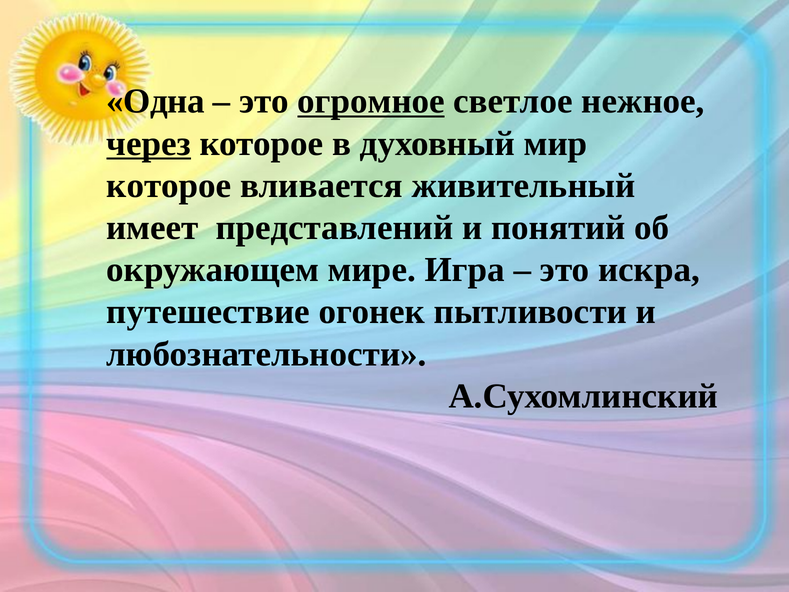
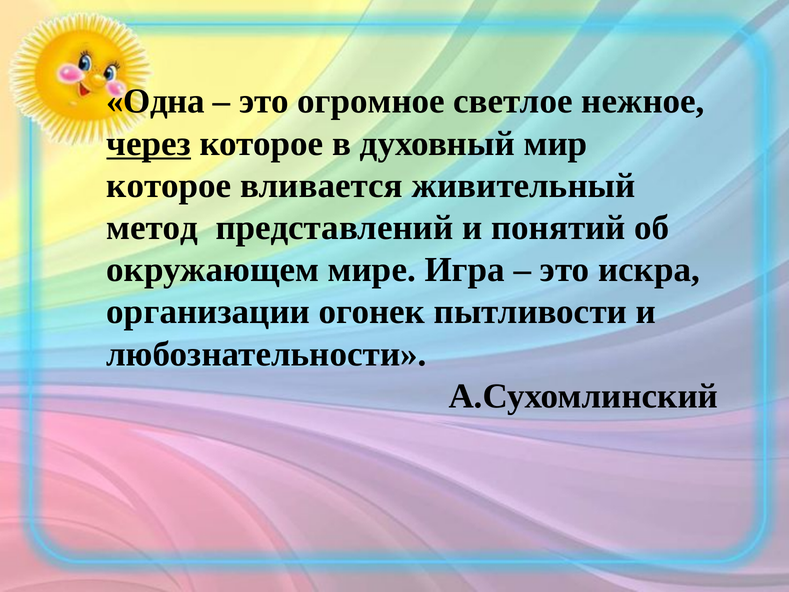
огромное underline: present -> none
имеет: имеет -> метод
путешествие: путешествие -> организации
